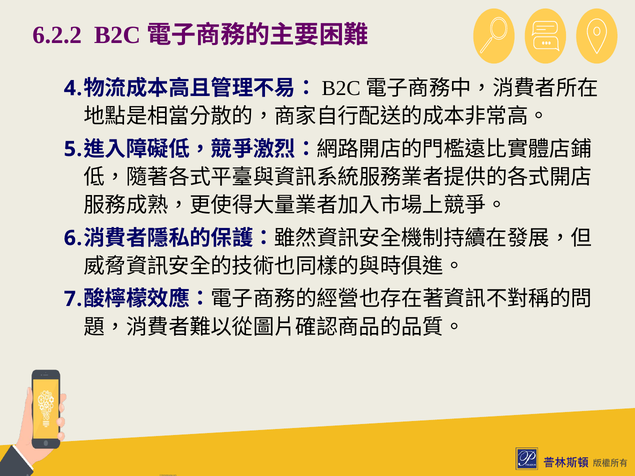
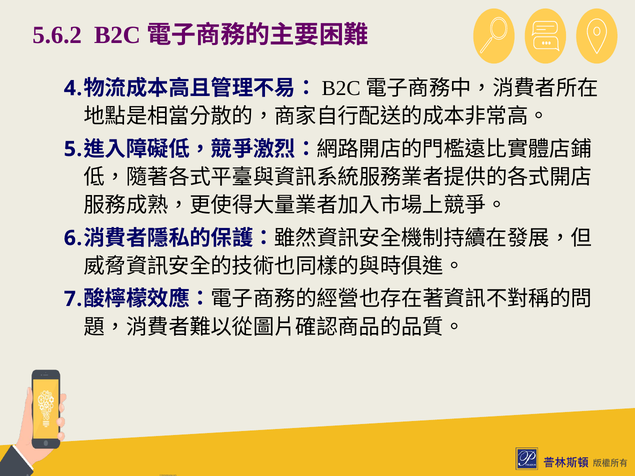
6.2.2: 6.2.2 -> 5.6.2
